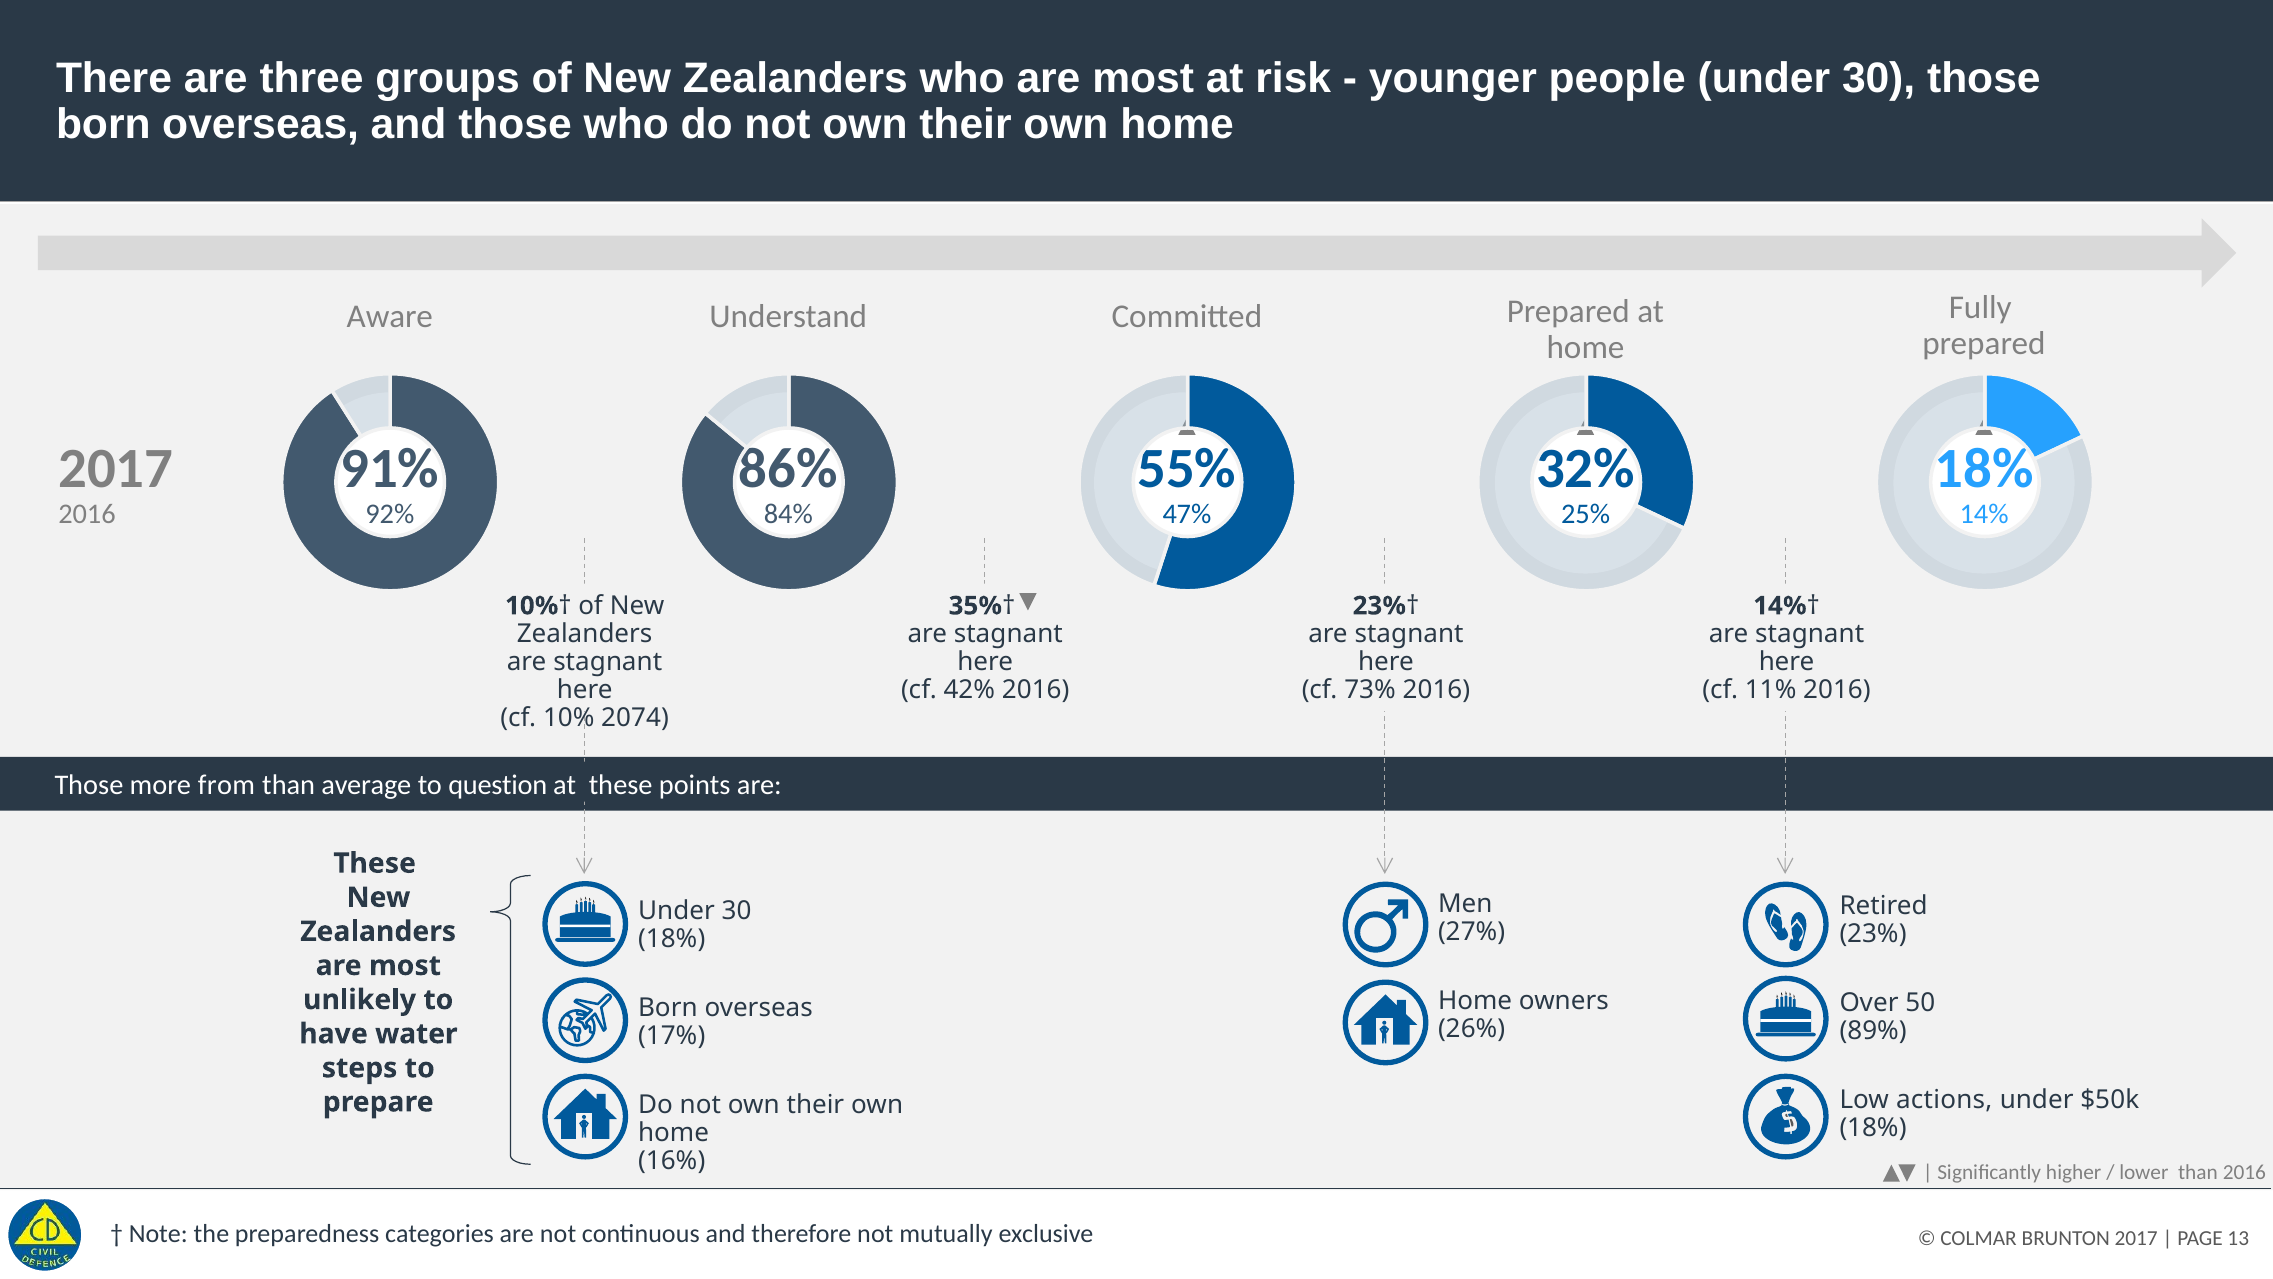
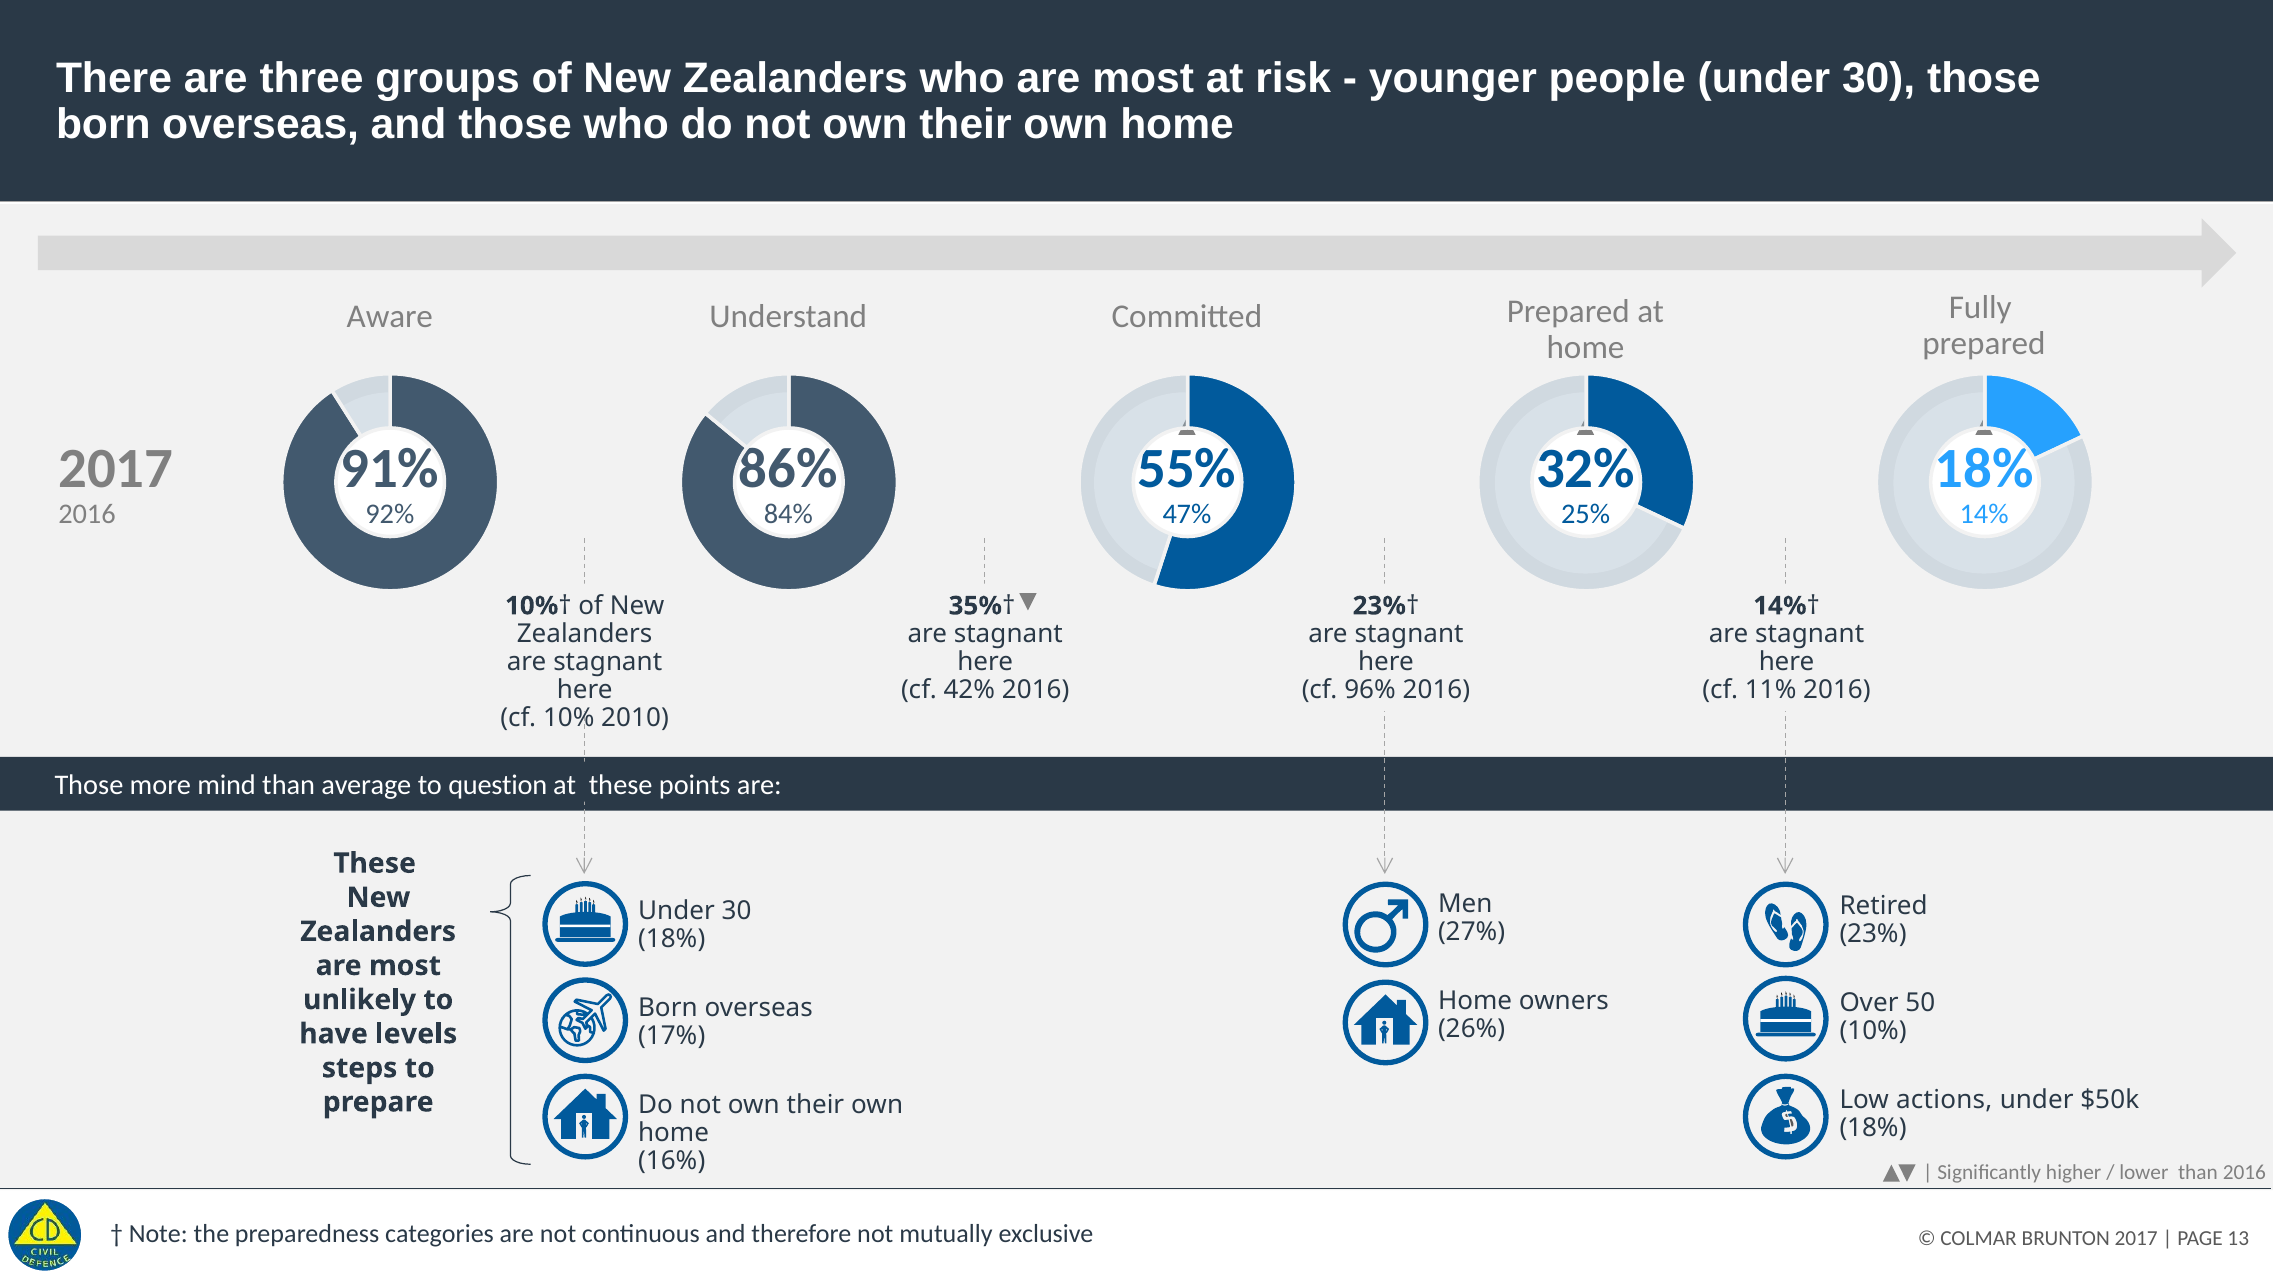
73%: 73% -> 96%
2074: 2074 -> 2010
from: from -> mind
89% at (1873, 1030): 89% -> 10%
water: water -> levels
